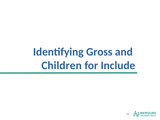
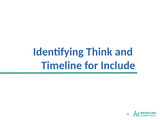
Gross: Gross -> Think
Children: Children -> Timeline
